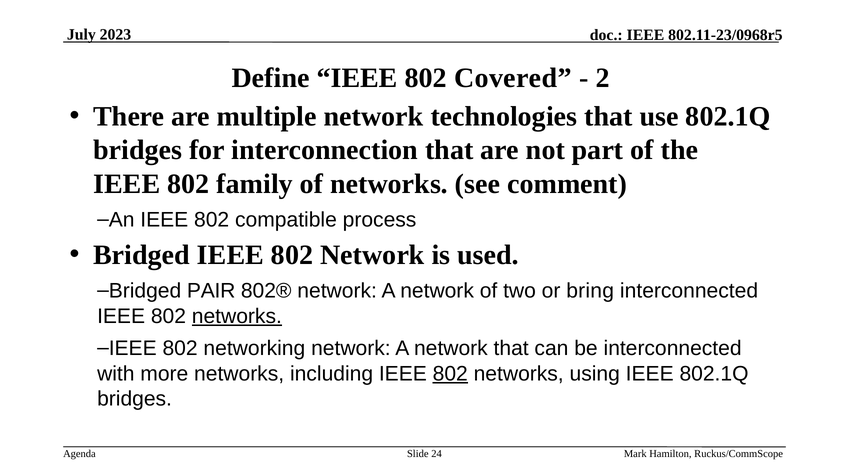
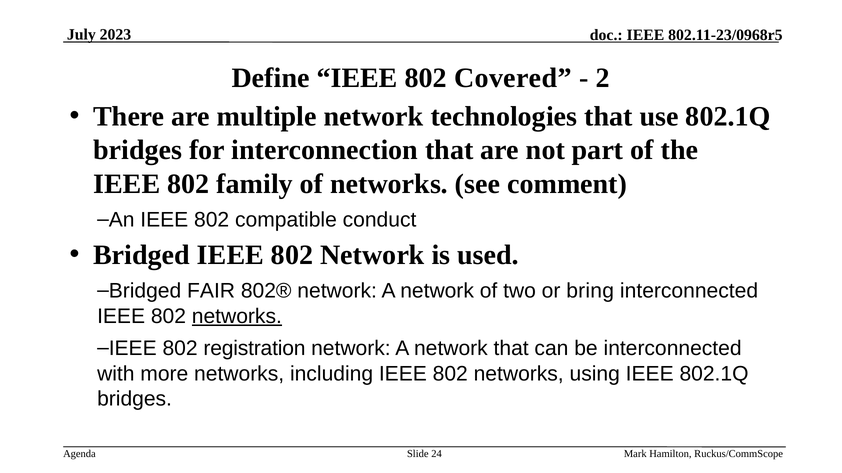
process: process -> conduct
PAIR: PAIR -> FAIR
networking: networking -> registration
802 at (450, 374) underline: present -> none
